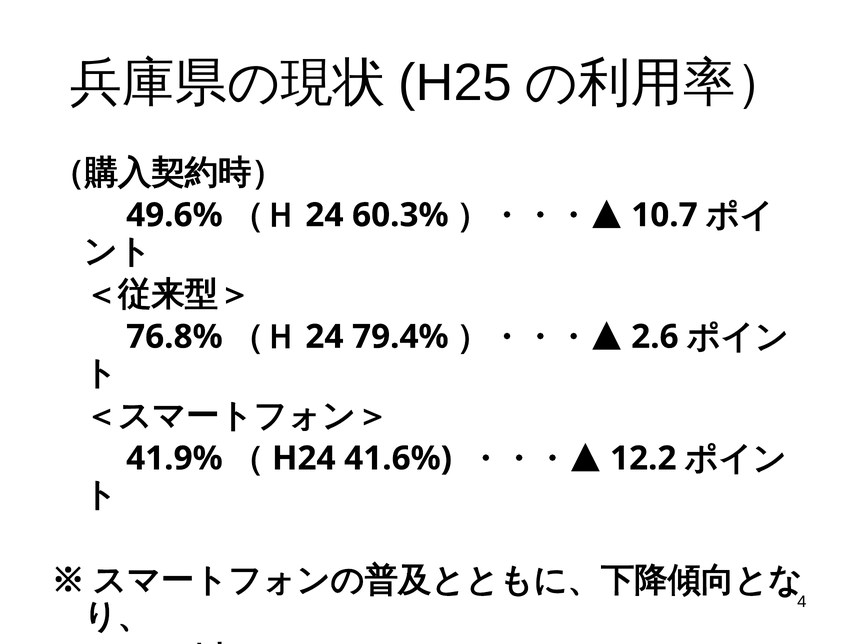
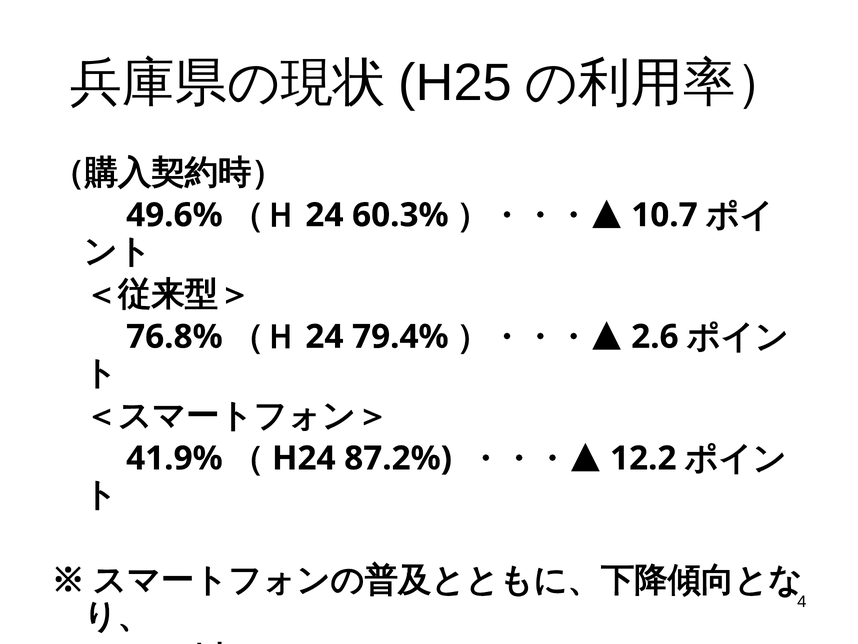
41.6%: 41.6% -> 87.2%
